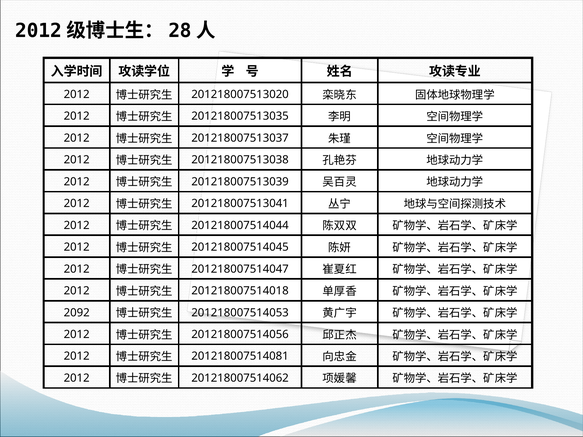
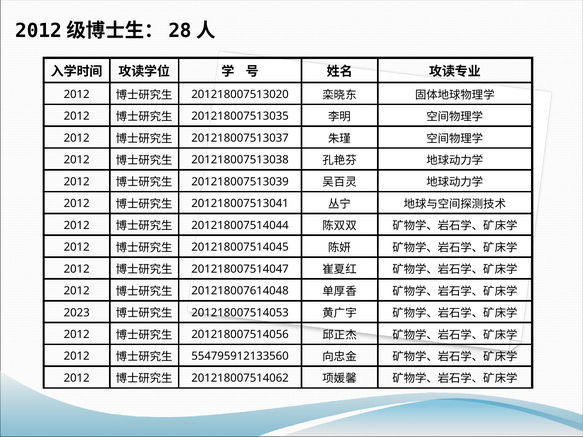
201218007514018: 201218007514018 -> 201218007614048
2092: 2092 -> 2023
201218007514081: 201218007514081 -> 554795912133560
